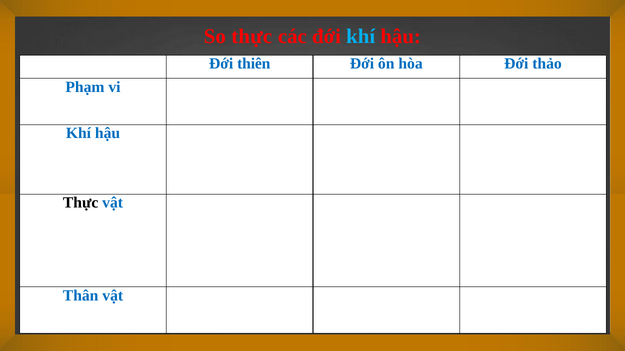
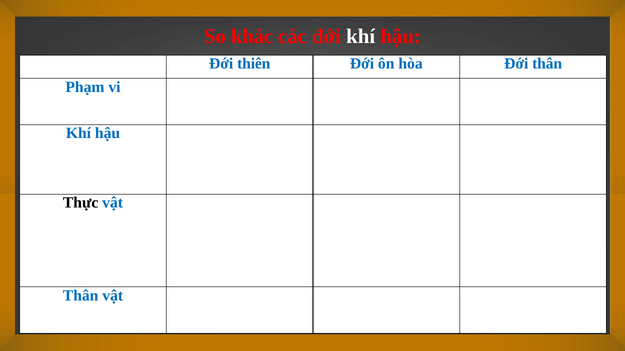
So thực: thực -> khác
khí at (361, 36) colour: light blue -> white
Đới thảo: thảo -> thân
